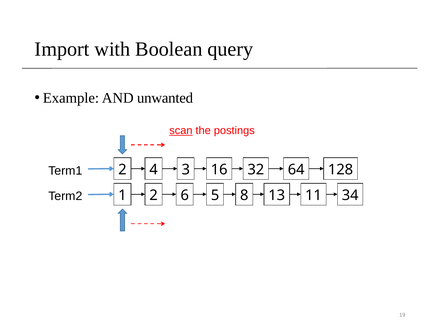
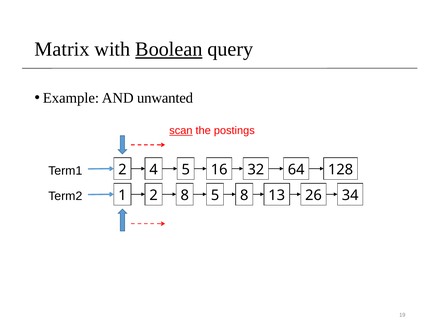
Import: Import -> Matrix
Boolean underline: none -> present
4 3: 3 -> 5
2 6: 6 -> 8
11: 11 -> 26
